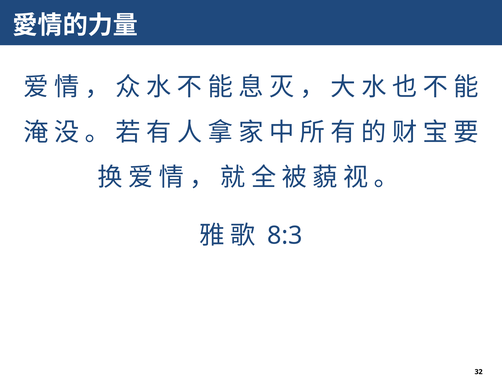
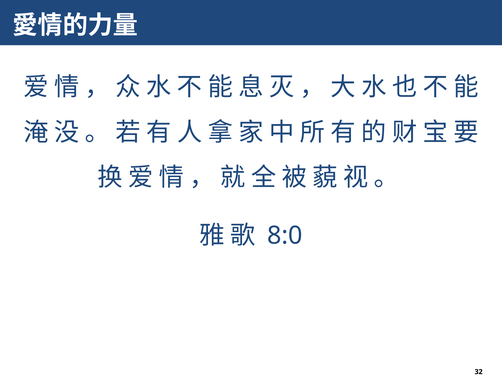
8:3: 8:3 -> 8:0
